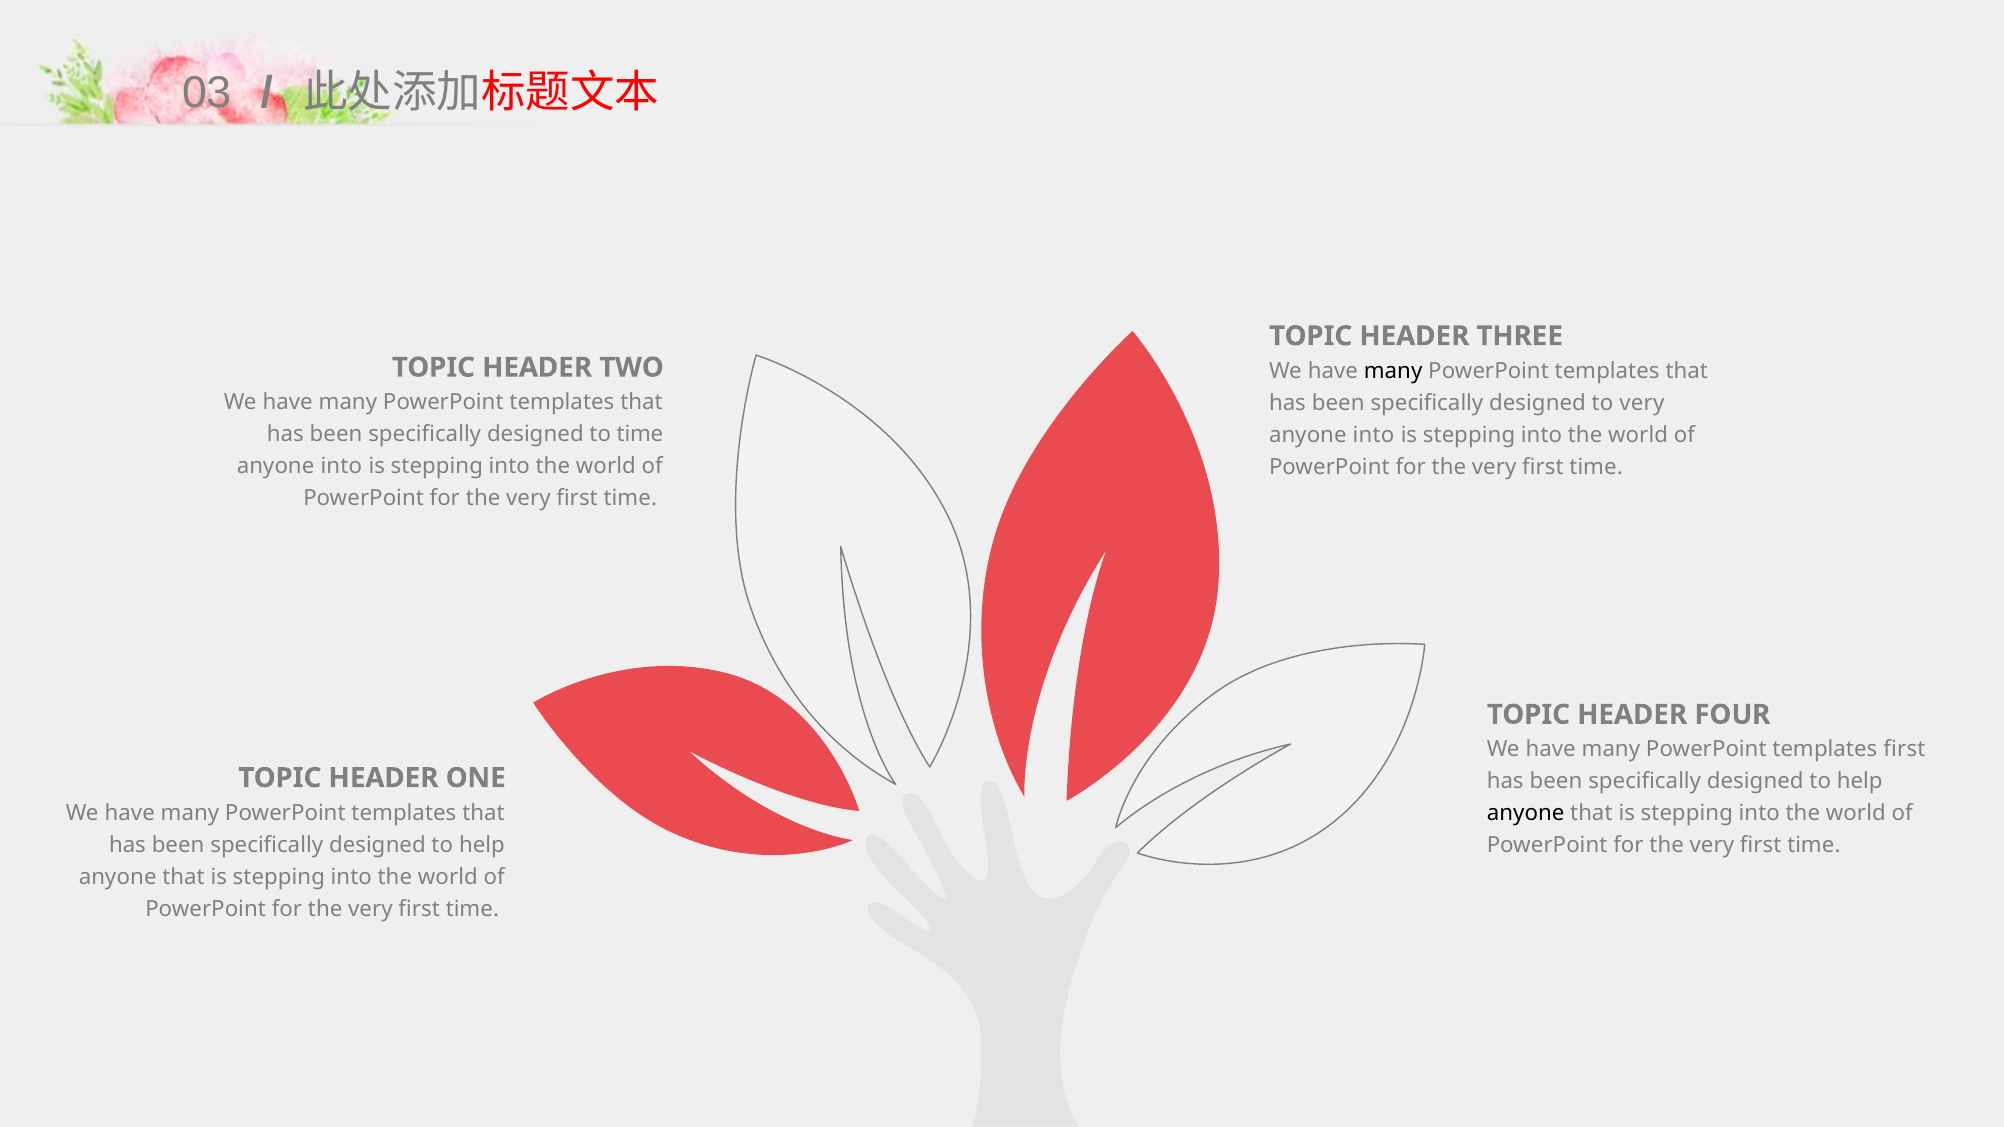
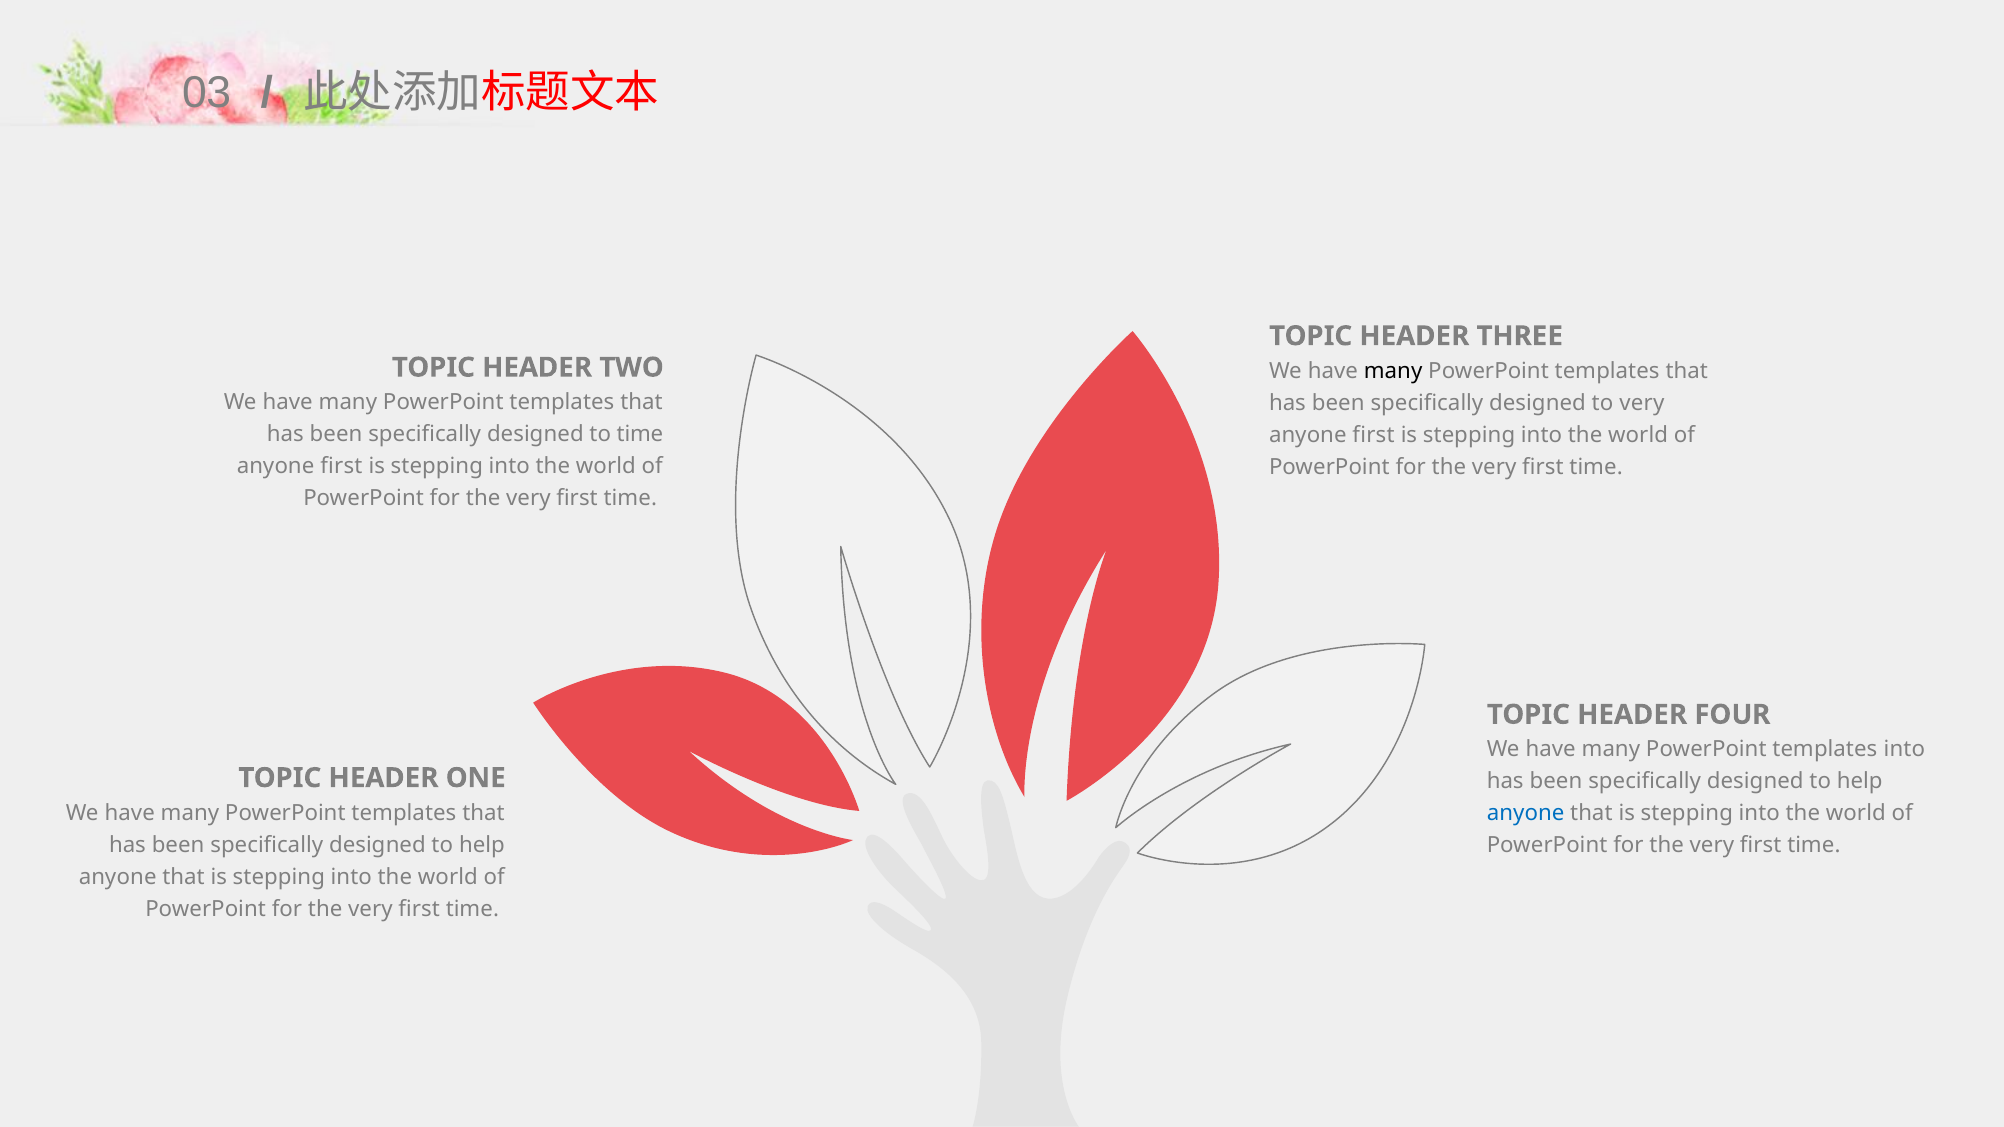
into at (1374, 435): into -> first
into at (341, 466): into -> first
templates first: first -> into
anyone at (1526, 814) colour: black -> blue
